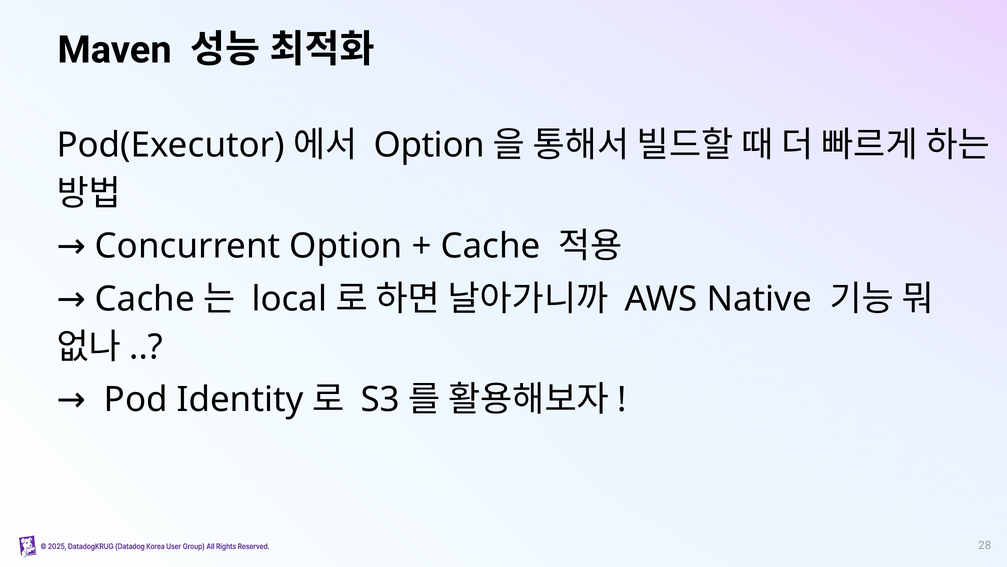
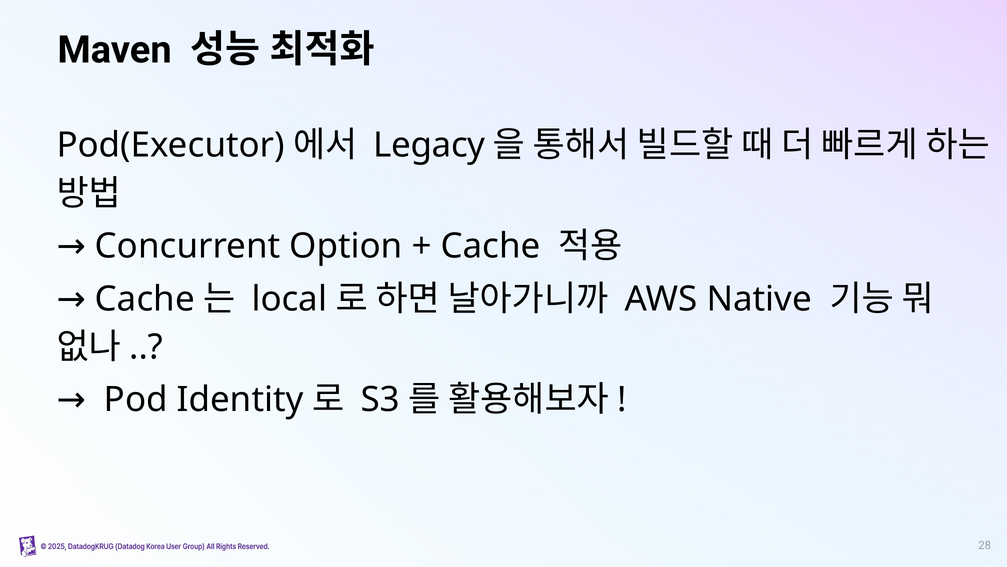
Option at (429, 145): Option -> Legacy
